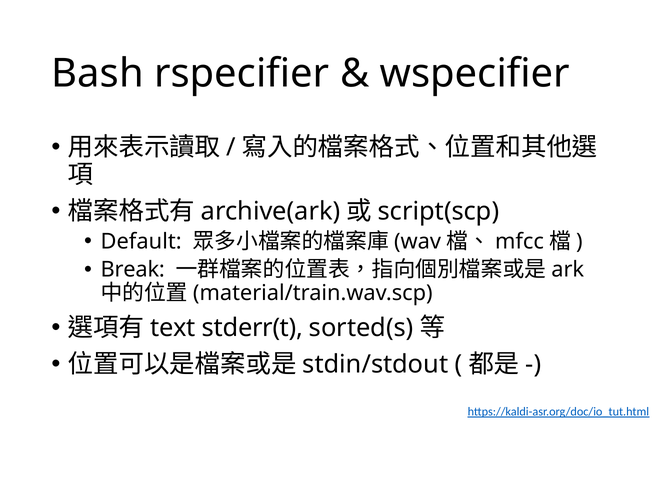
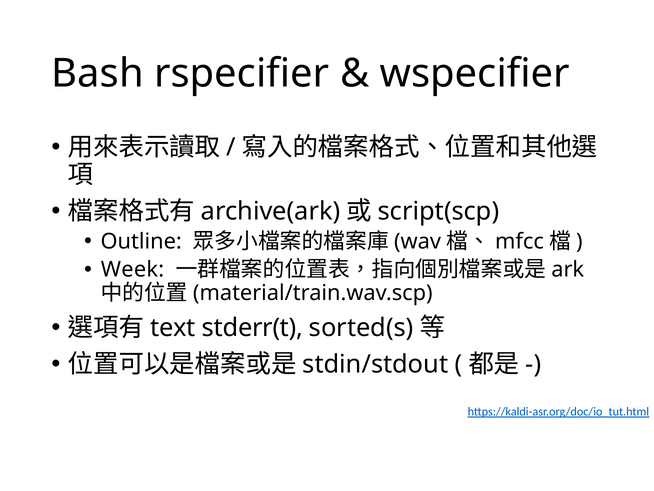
Default: Default -> Outline
Break: Break -> Week
